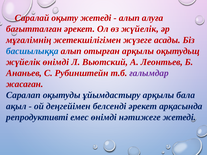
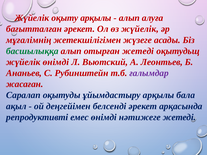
Саралай at (32, 18): Саралай -> Жүйелік
оқыту жетеді: жетеді -> арқылы
басшылыққа colour: blue -> green
отырған арқылы: арқылы -> жетеді
